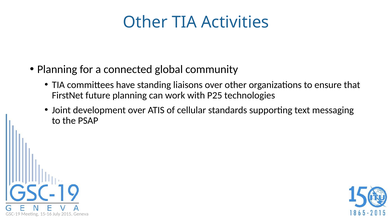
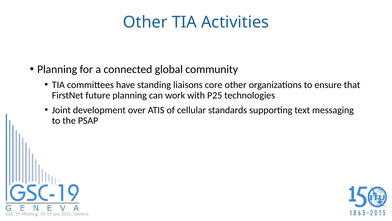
liaisons over: over -> core
